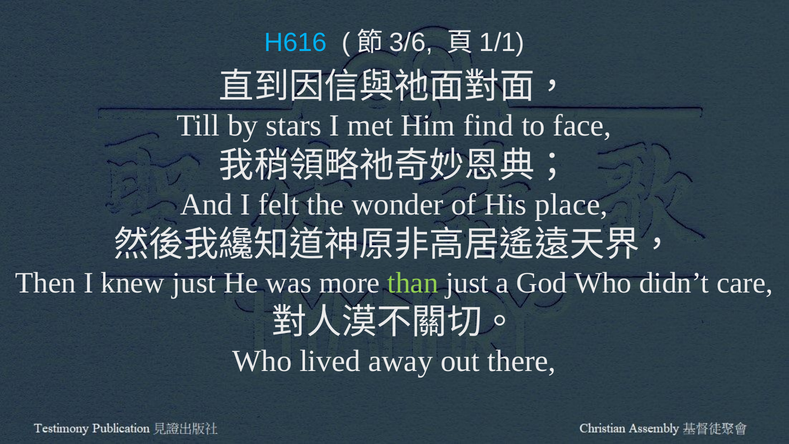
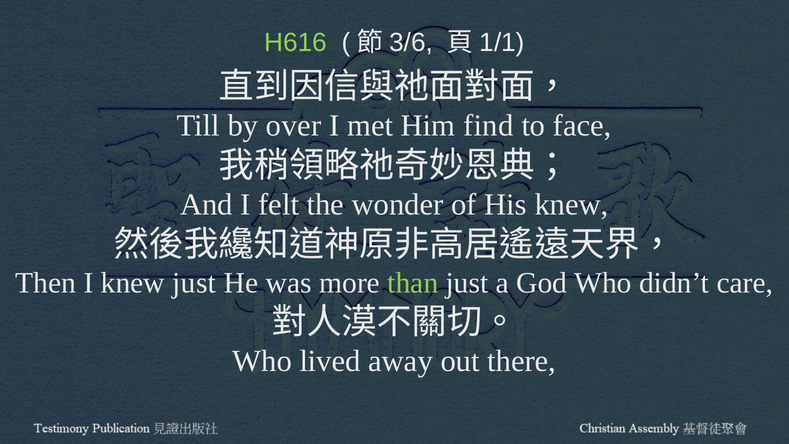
H616 colour: light blue -> light green
stars: stars -> over
His place: place -> knew
